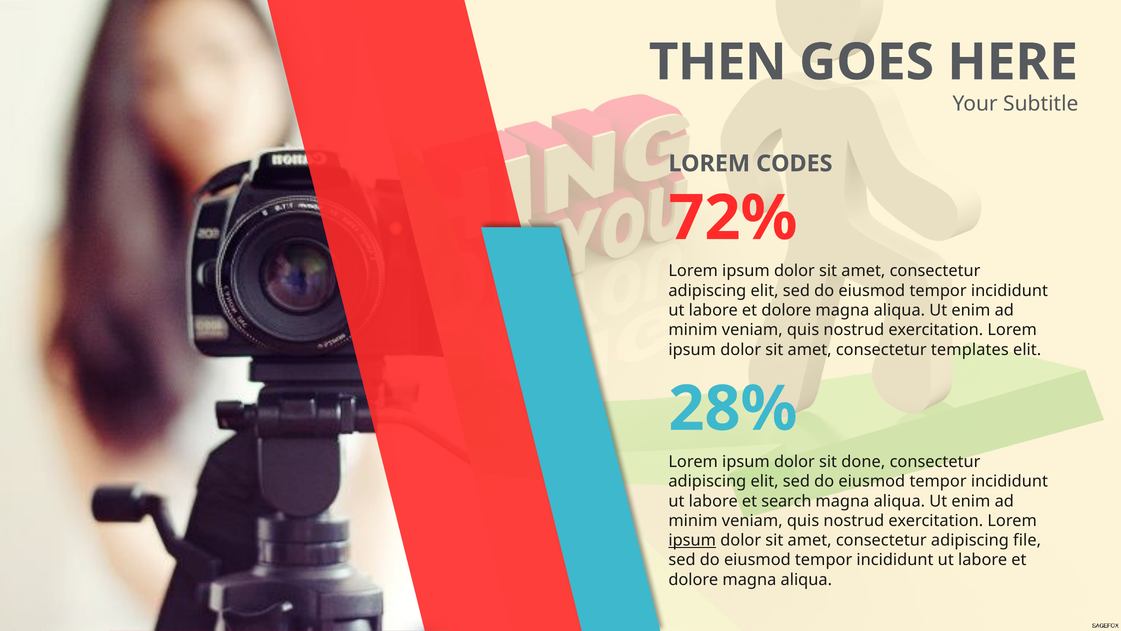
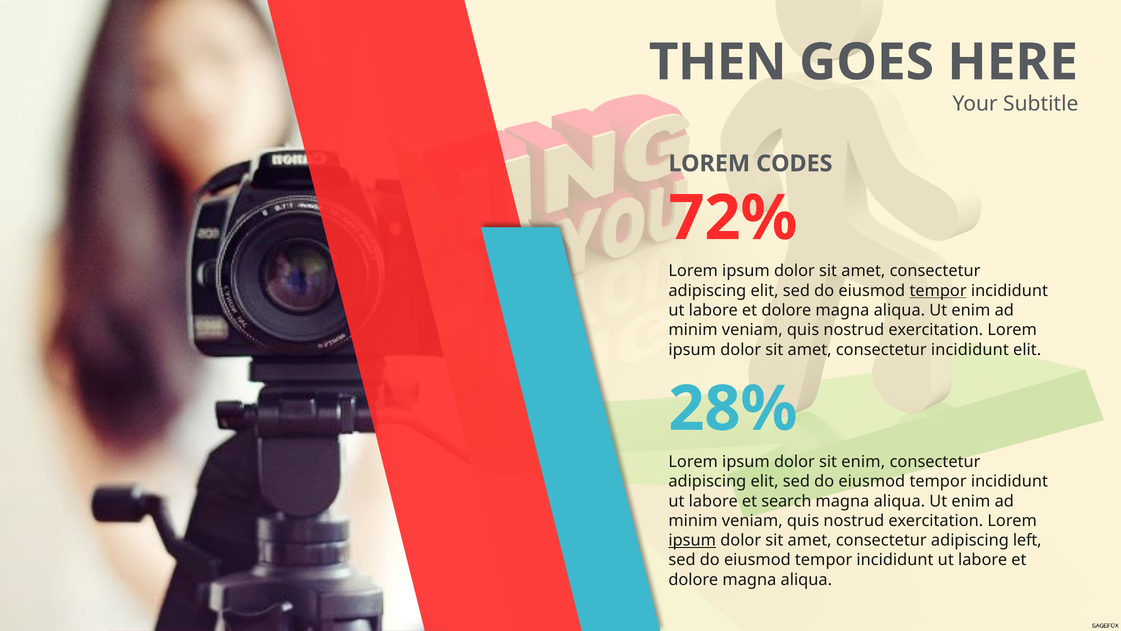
tempor at (938, 291) underline: none -> present
consectetur templates: templates -> incididunt
sit done: done -> enim
file: file -> left
